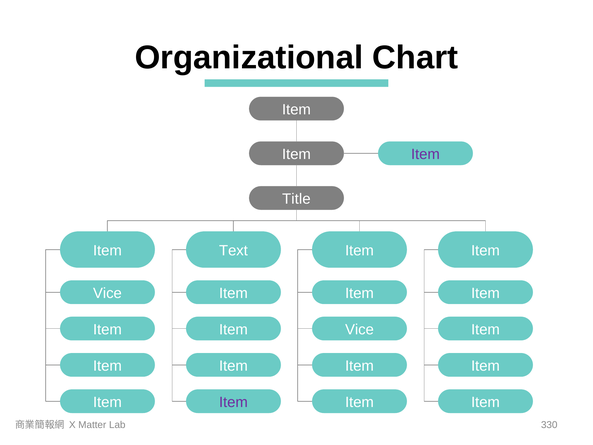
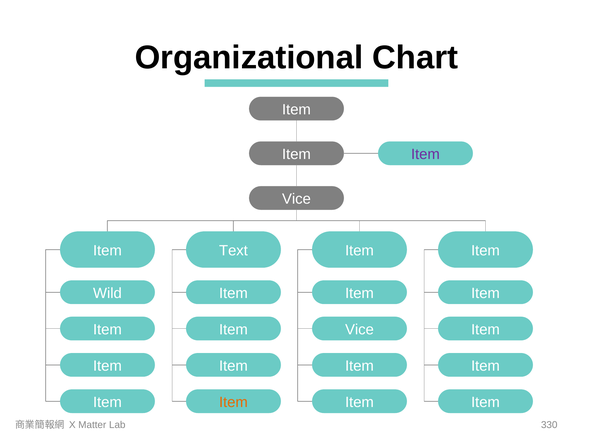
Title at (296, 199): Title -> Vice
Vice at (107, 293): Vice -> Wild
Item at (233, 402) colour: purple -> orange
